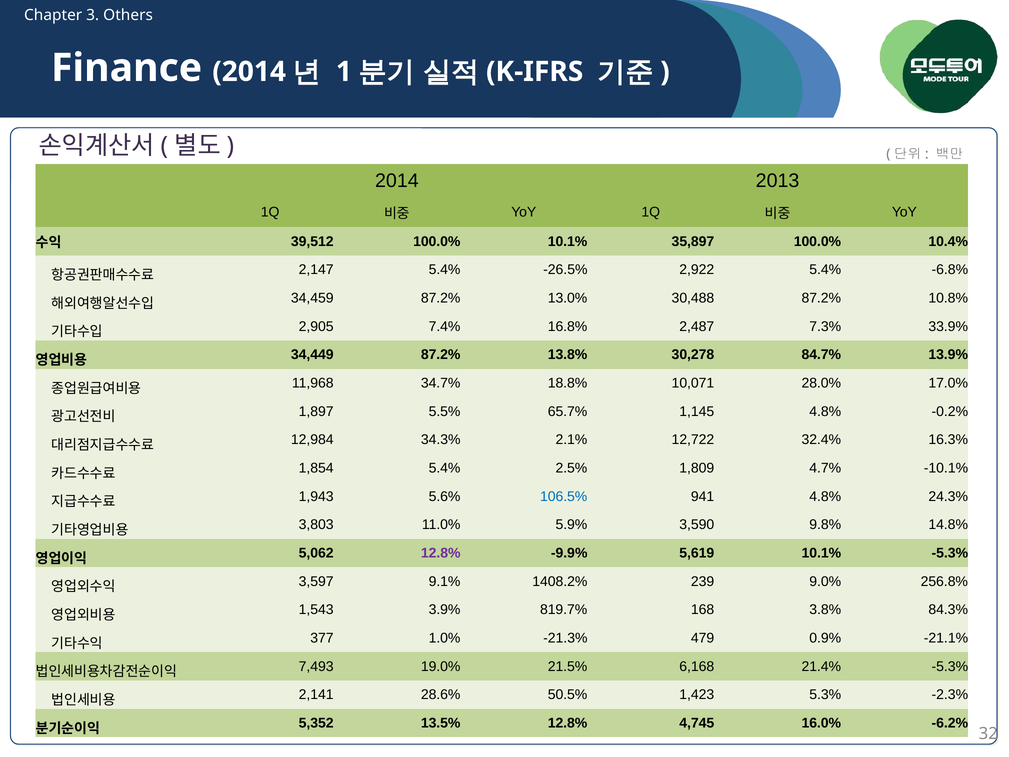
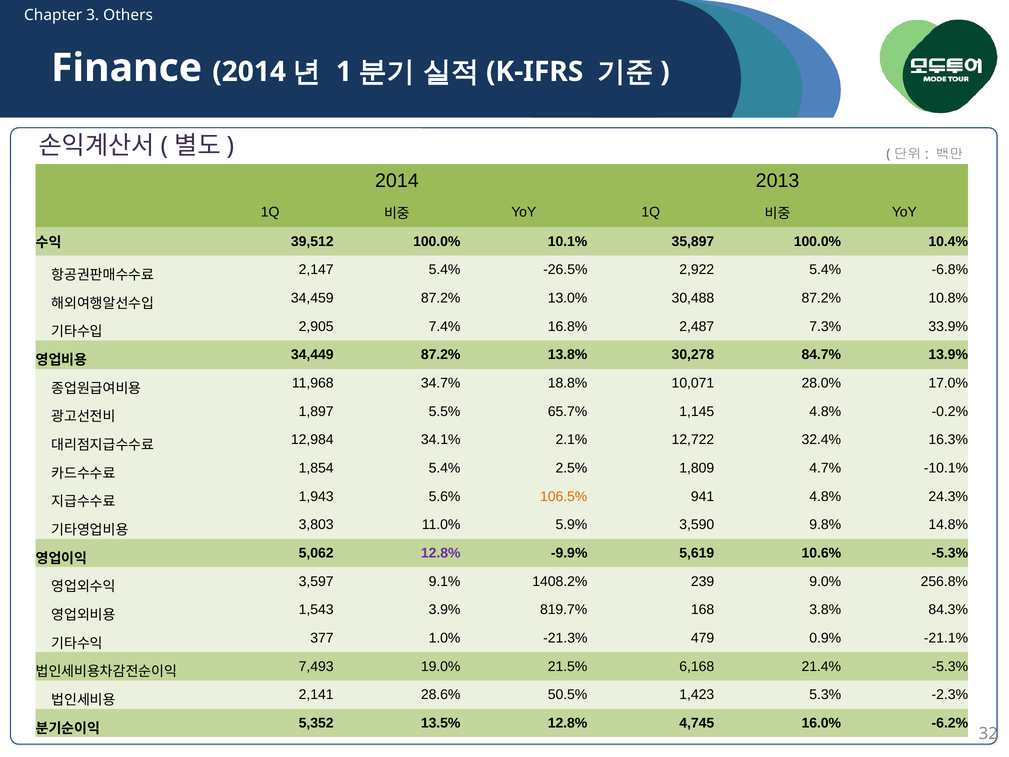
34.3%: 34.3% -> 34.1%
106.5% colour: blue -> orange
5,619 10.1%: 10.1% -> 10.6%
